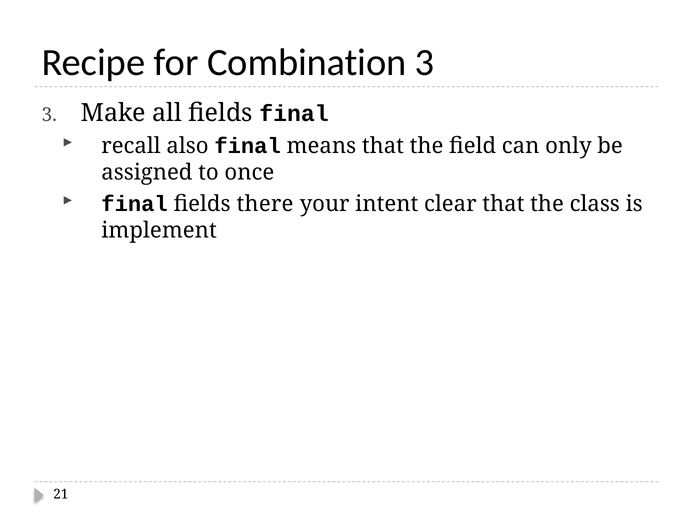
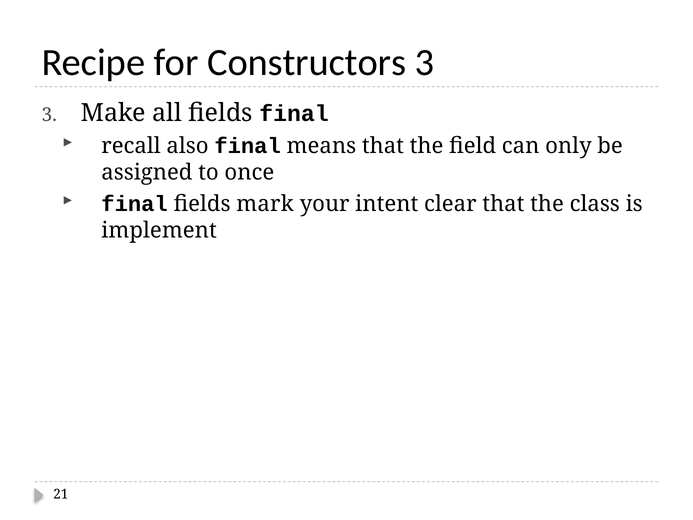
Combination: Combination -> Constructors
there: there -> mark
